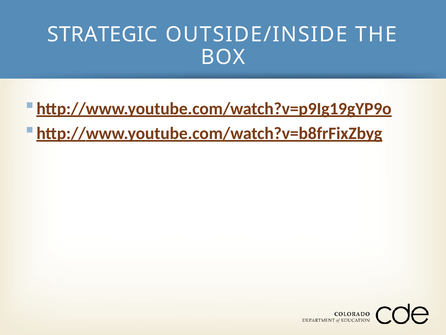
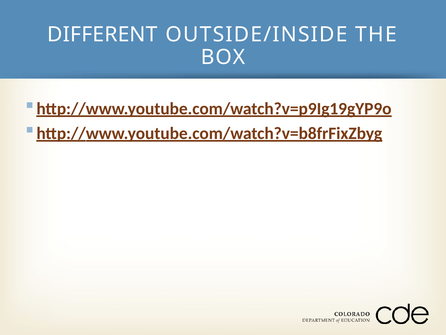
STRATEGIC: STRATEGIC -> DIFFERENT
